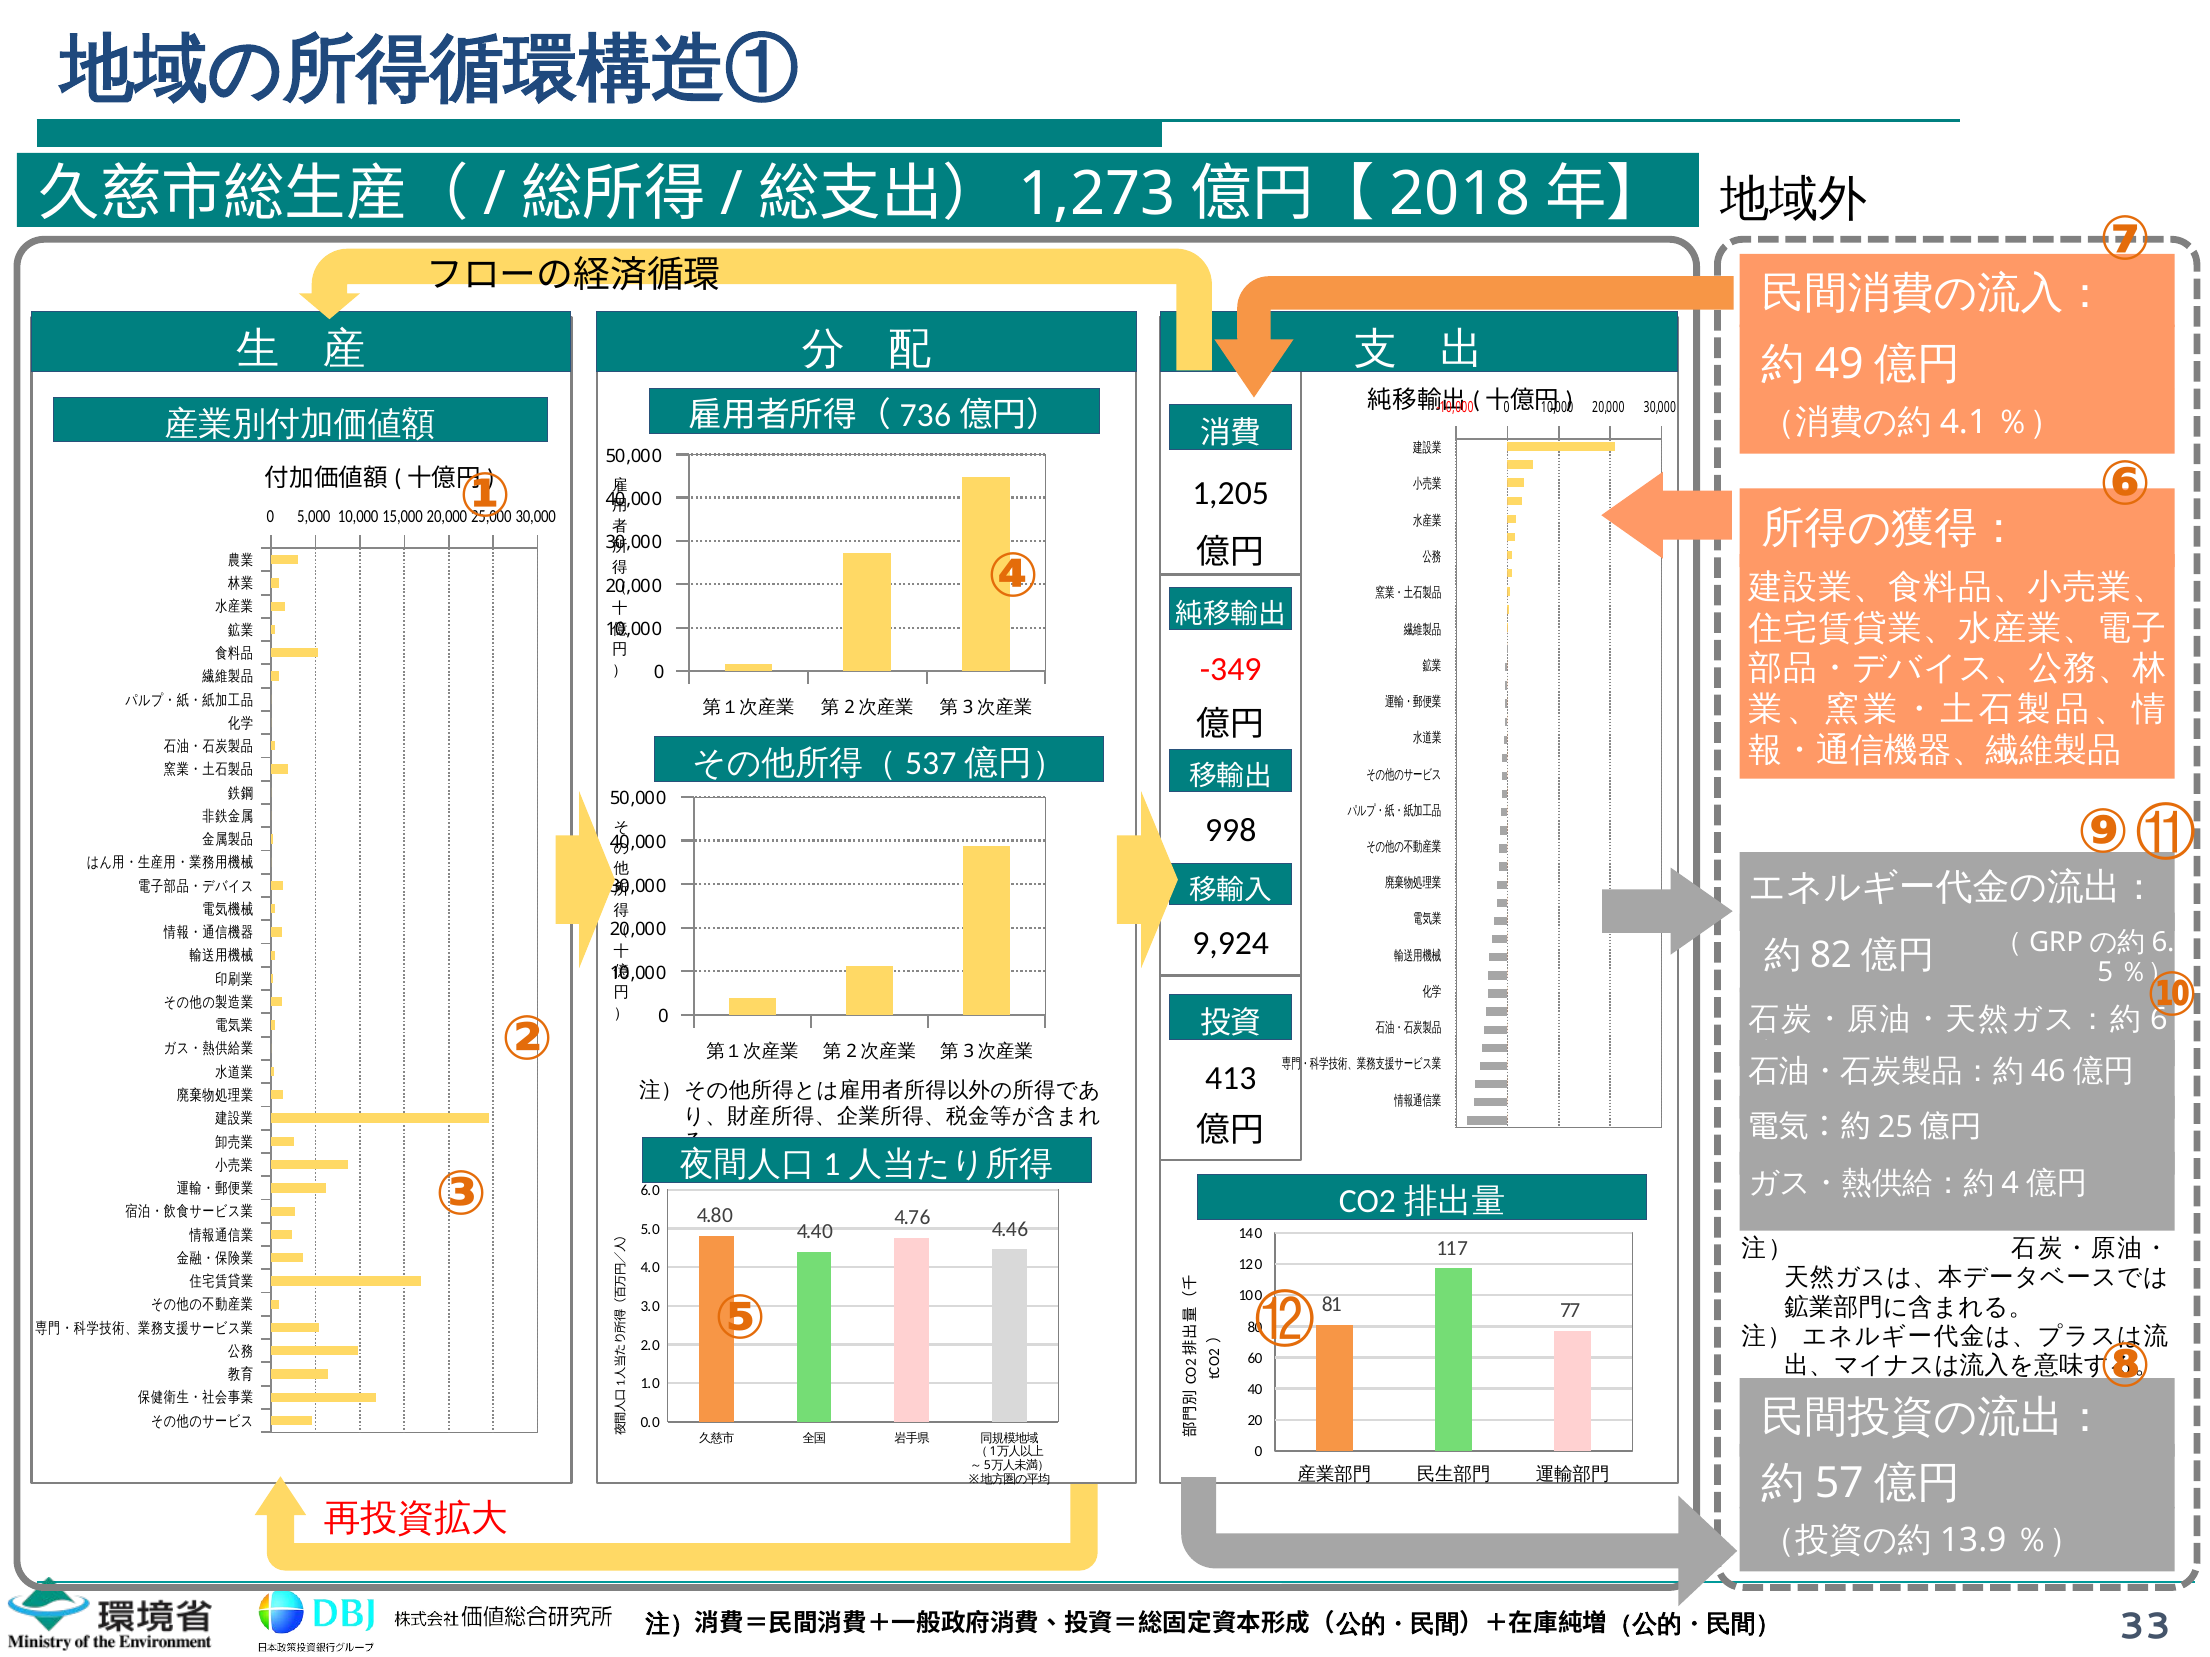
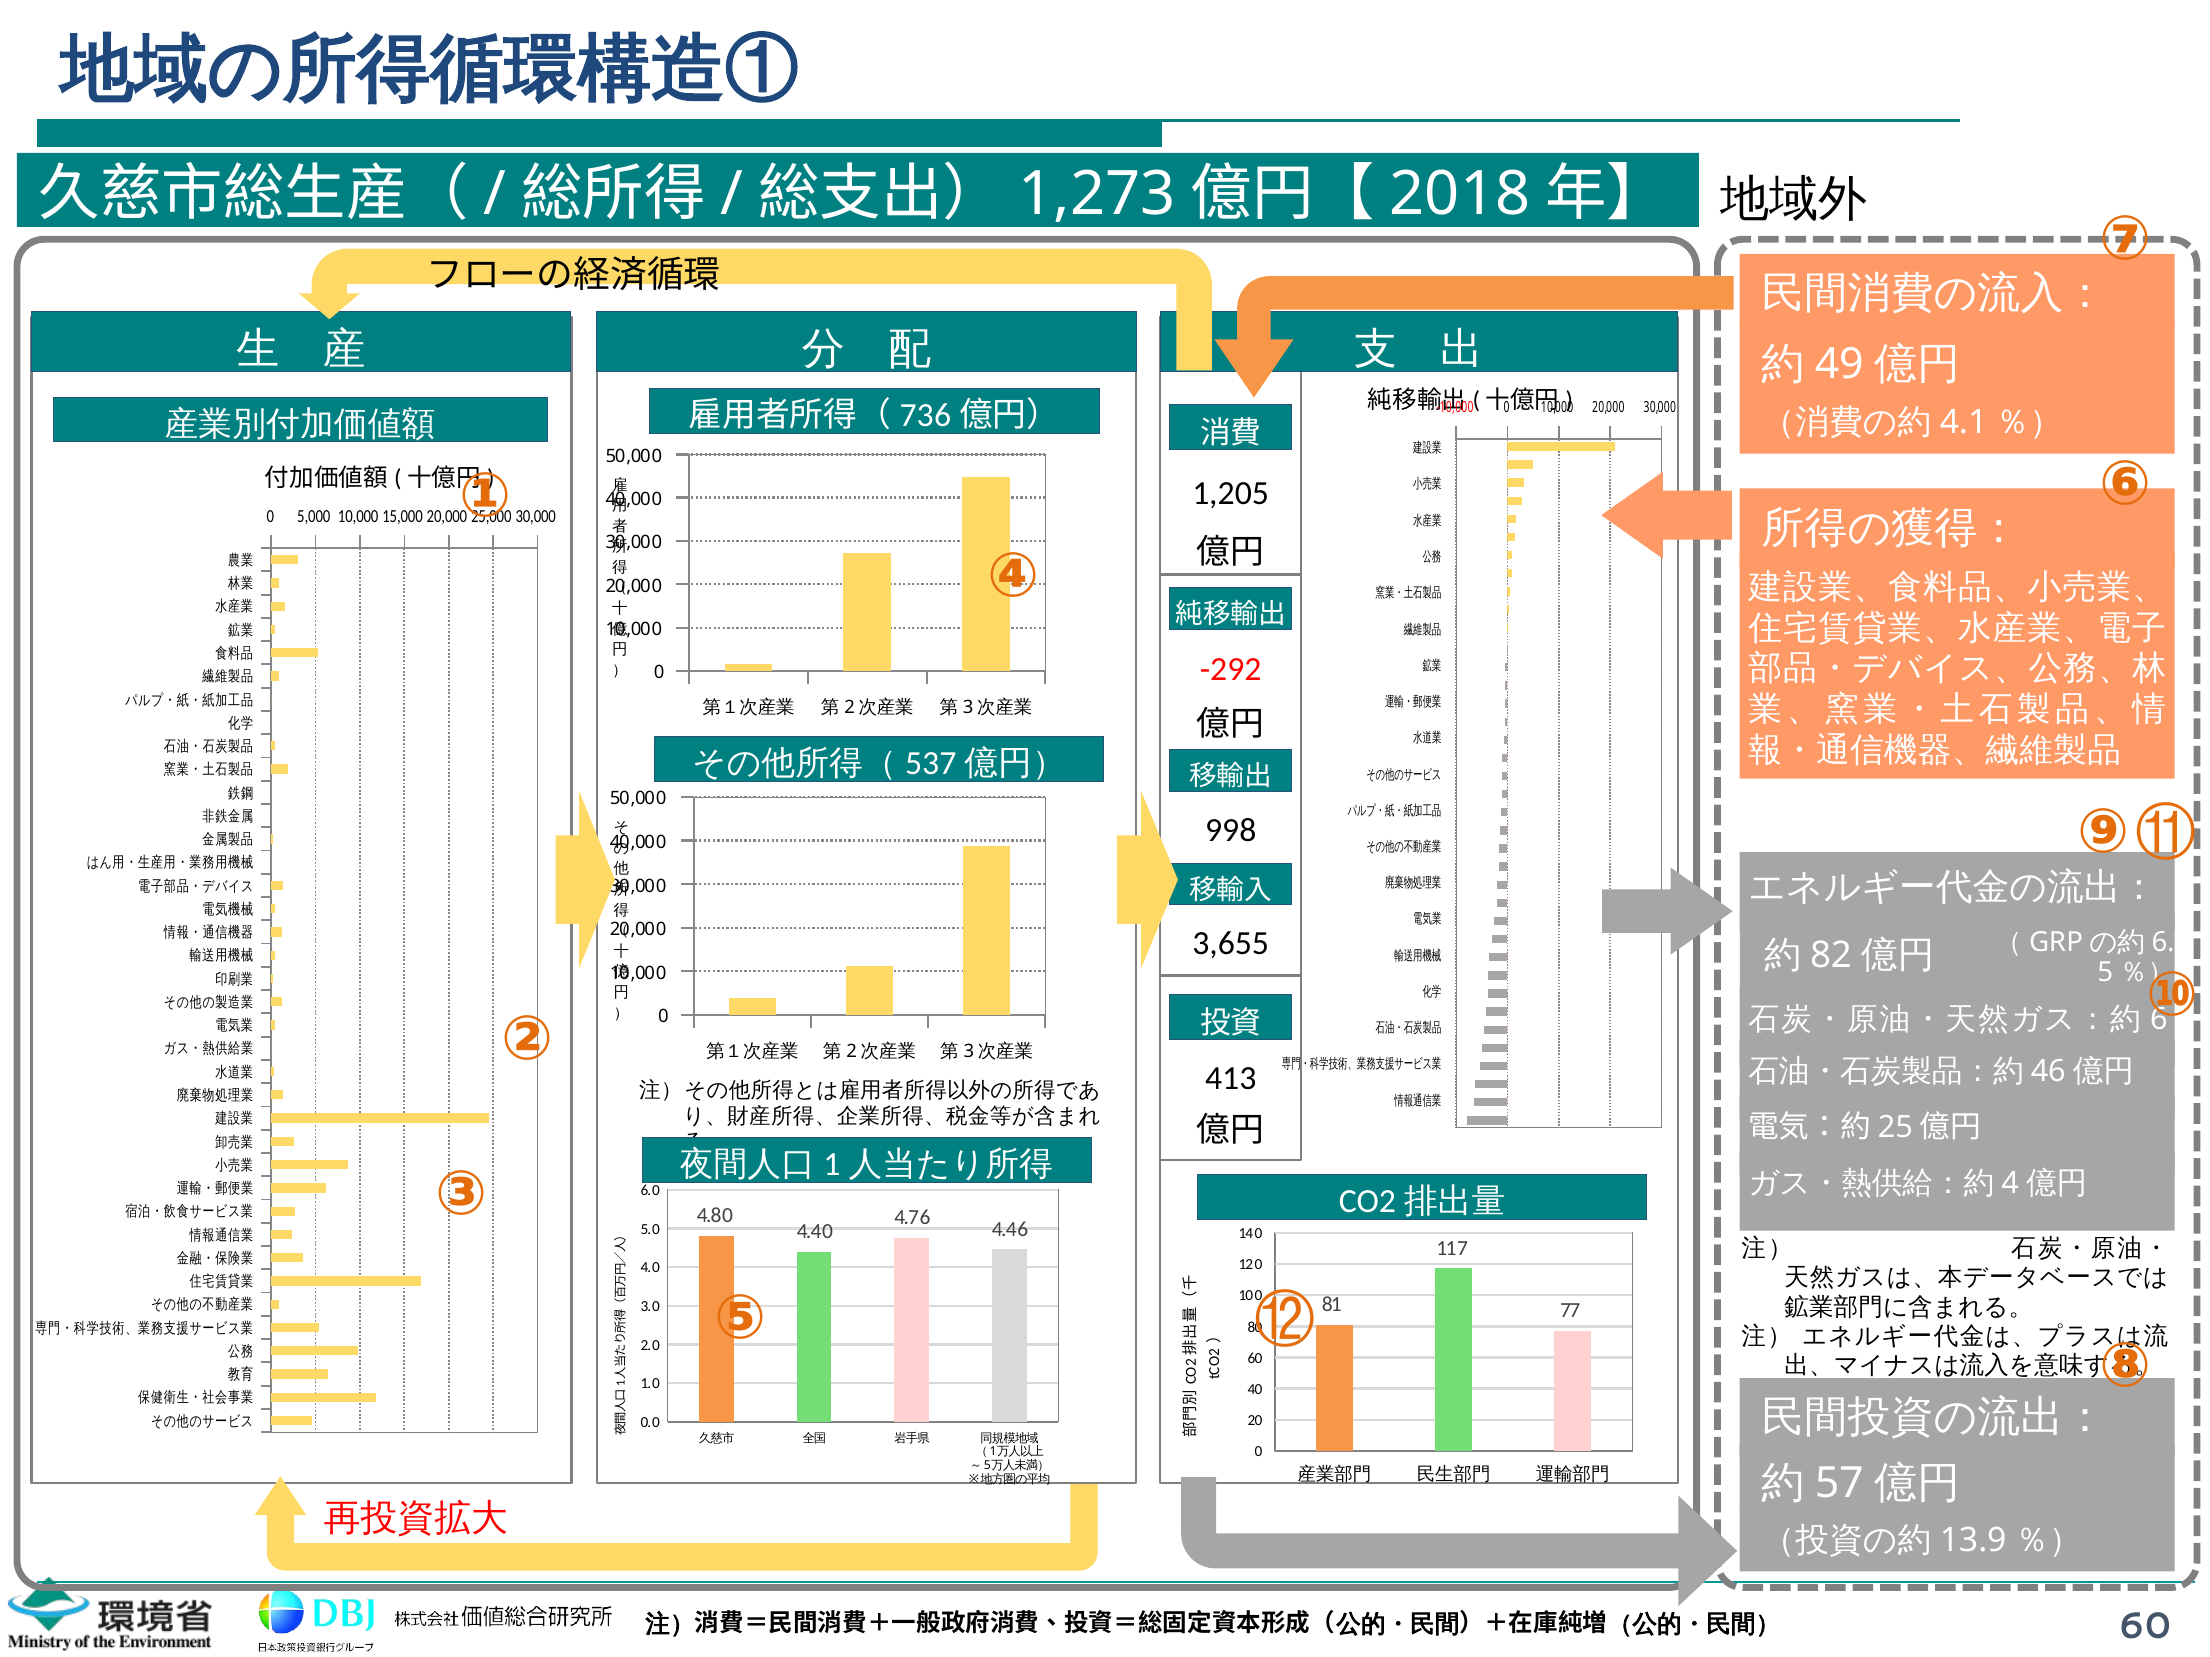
-349: -349 -> -292
9,924: 9,924 -> 3,655
33 at (2145, 1626): 33 -> 60
